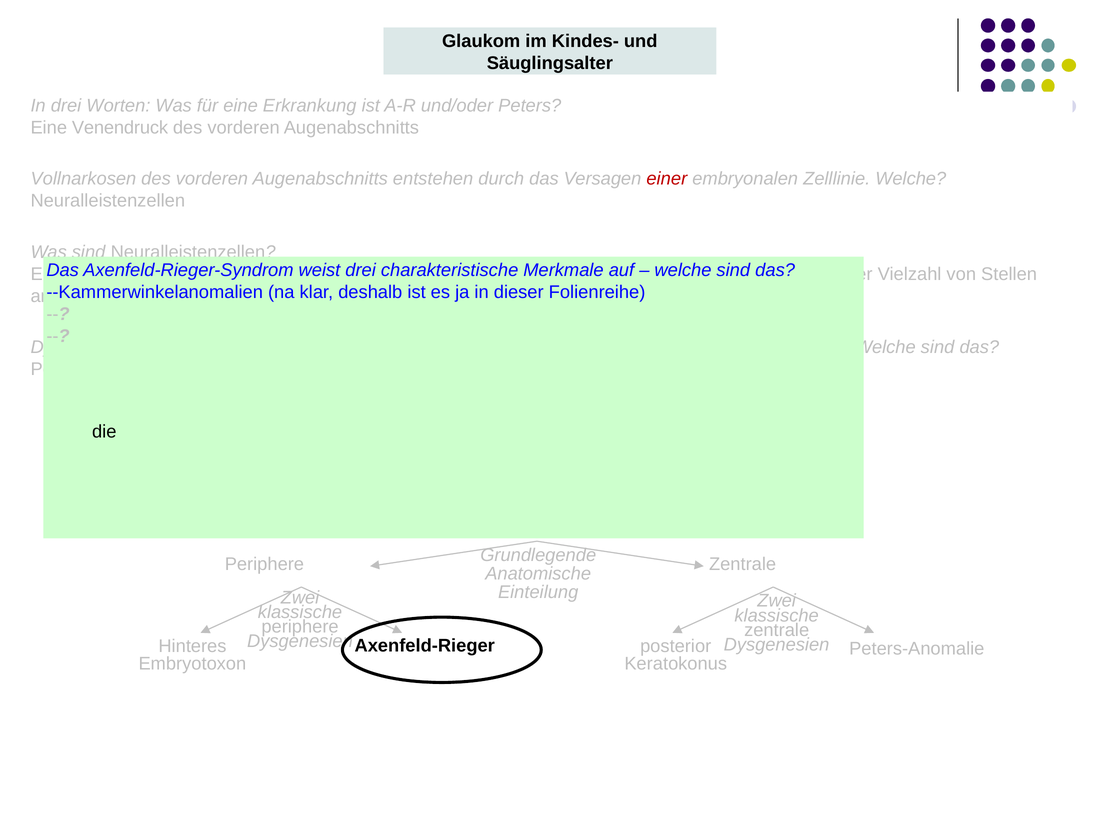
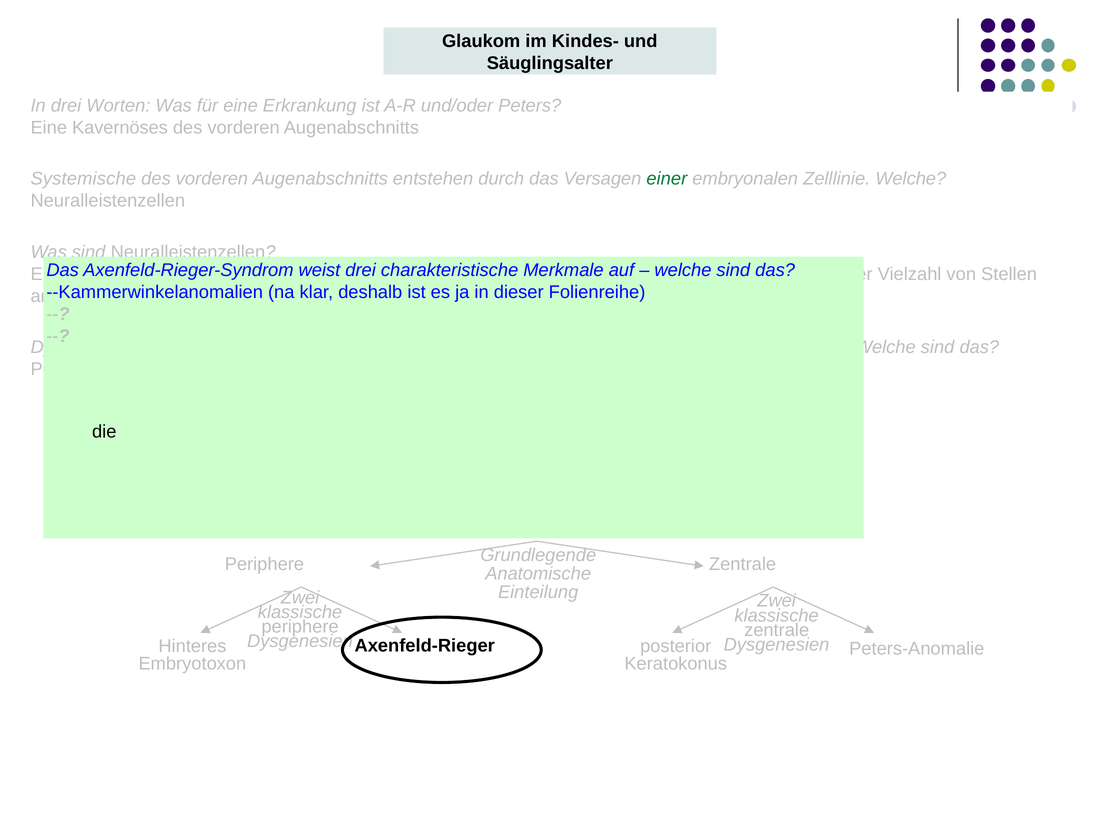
Venendruck: Venendruck -> Kavernöses
Vollnarkosen: Vollnarkosen -> Systemische
einer at (667, 179) colour: red -> green
